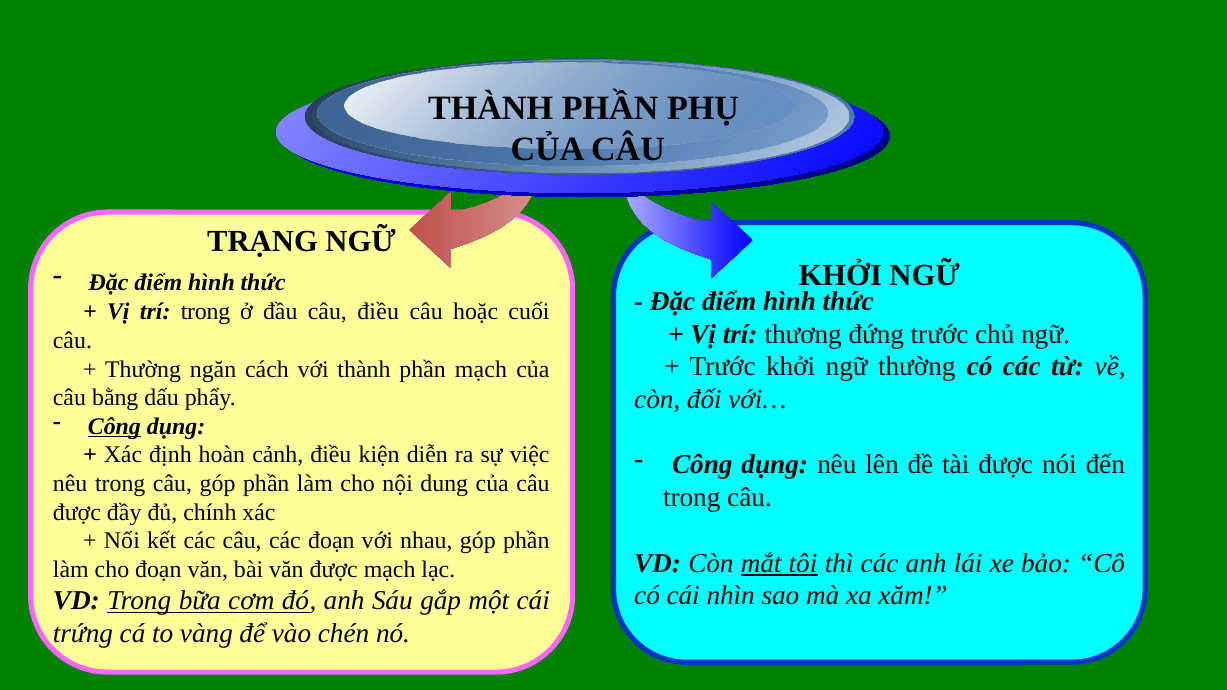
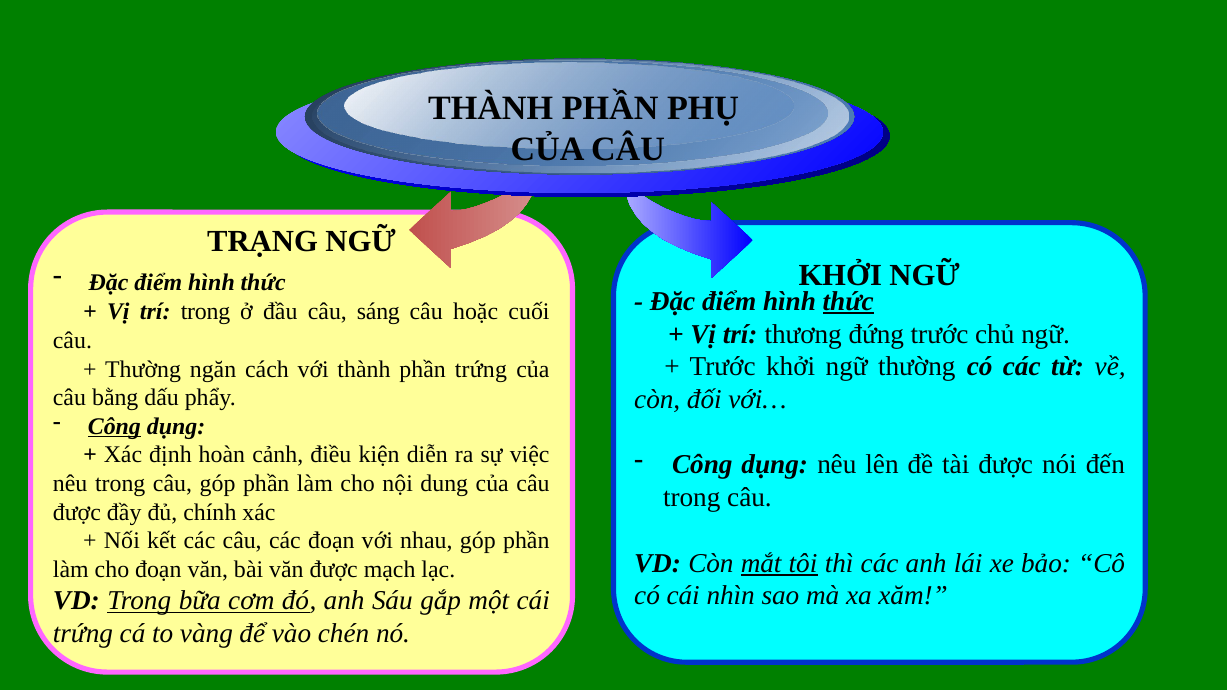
thức at (848, 302) underline: none -> present
câu điều: điều -> sáng
phần mạch: mạch -> trứng
